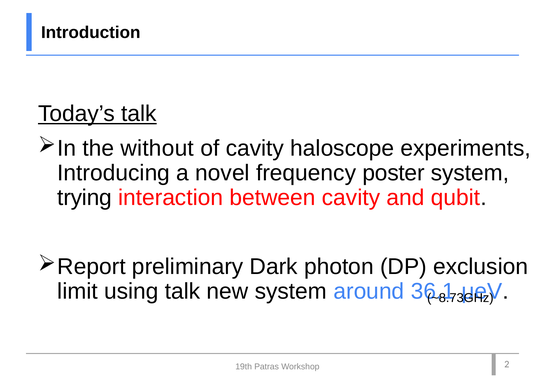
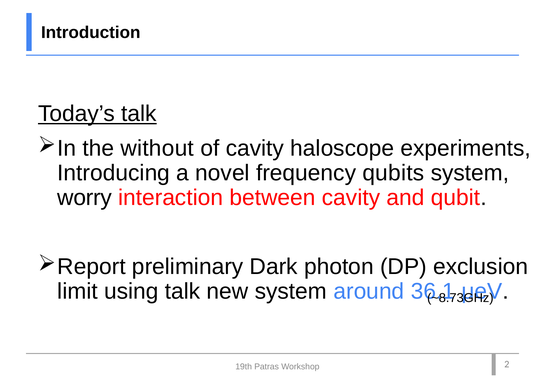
poster: poster -> qubits
trying: trying -> worry
